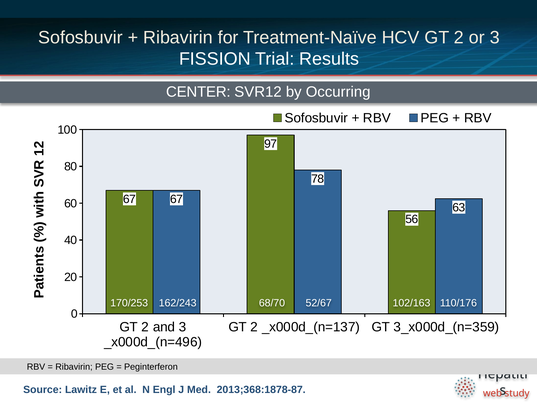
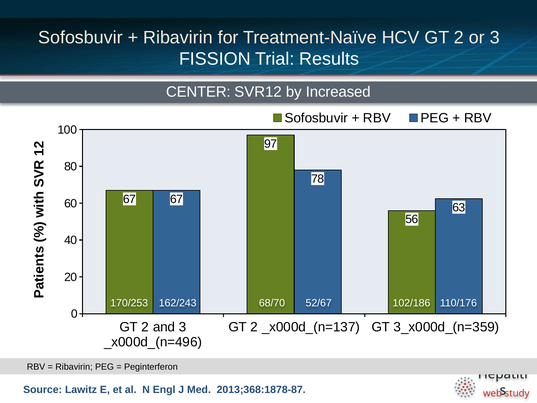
Occurring: Occurring -> Increased
102/163: 102/163 -> 102/186
